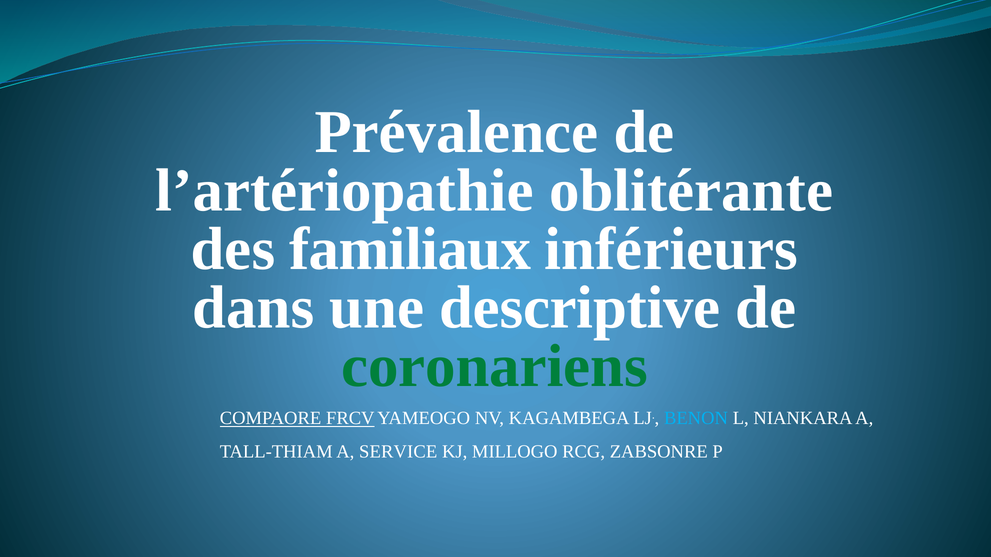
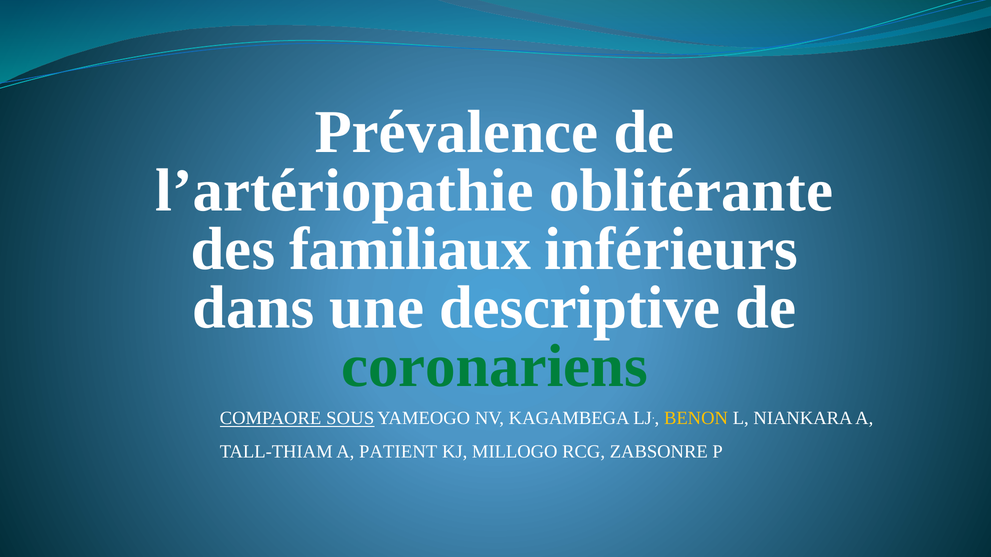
FRCV: FRCV -> SOUS
BENON colour: light blue -> yellow
SERVICE: SERVICE -> PATIENT
